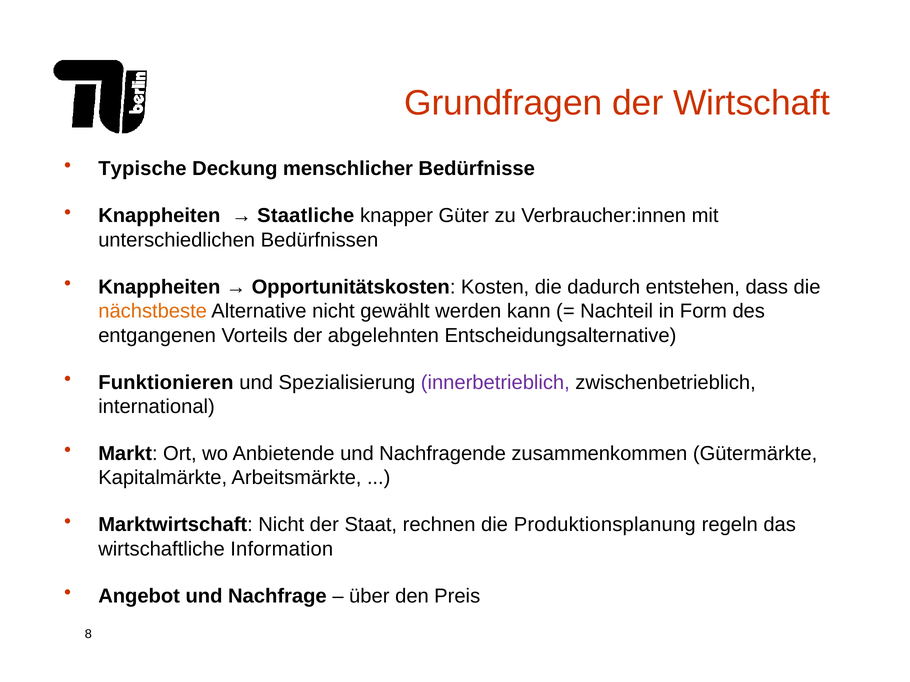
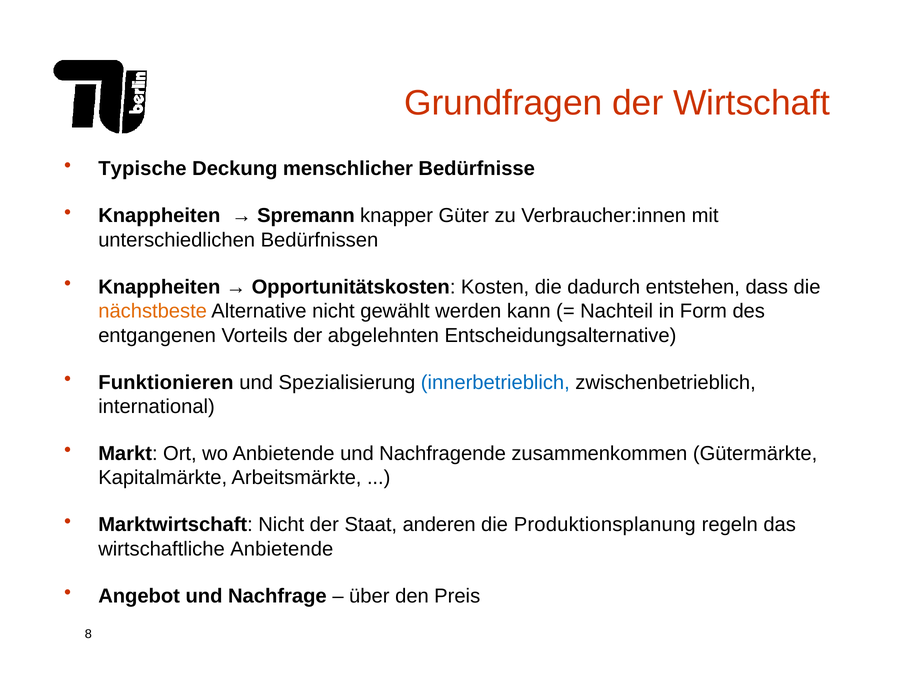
Staatliche: Staatliche -> Spremann
innerbetrieblich colour: purple -> blue
rechnen: rechnen -> anderen
wirtschaftliche Information: Information -> Anbietende
